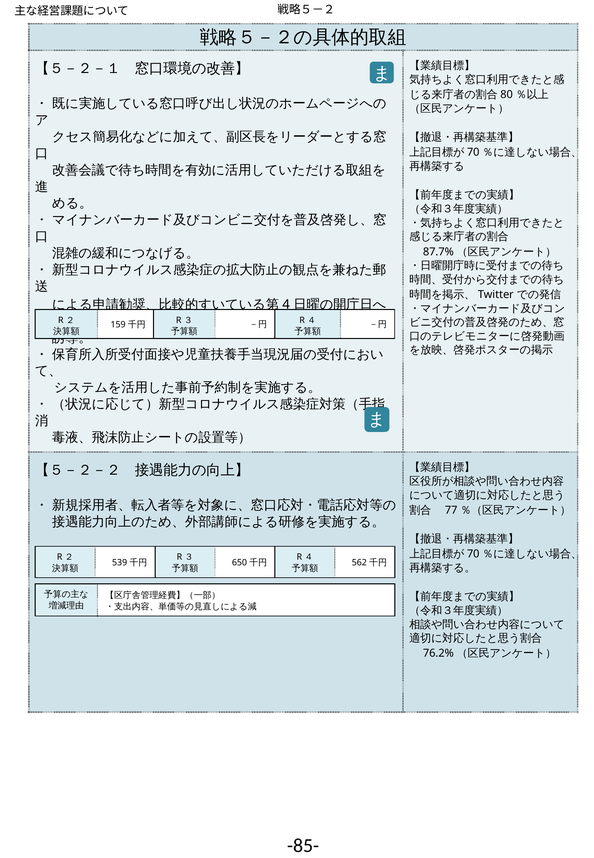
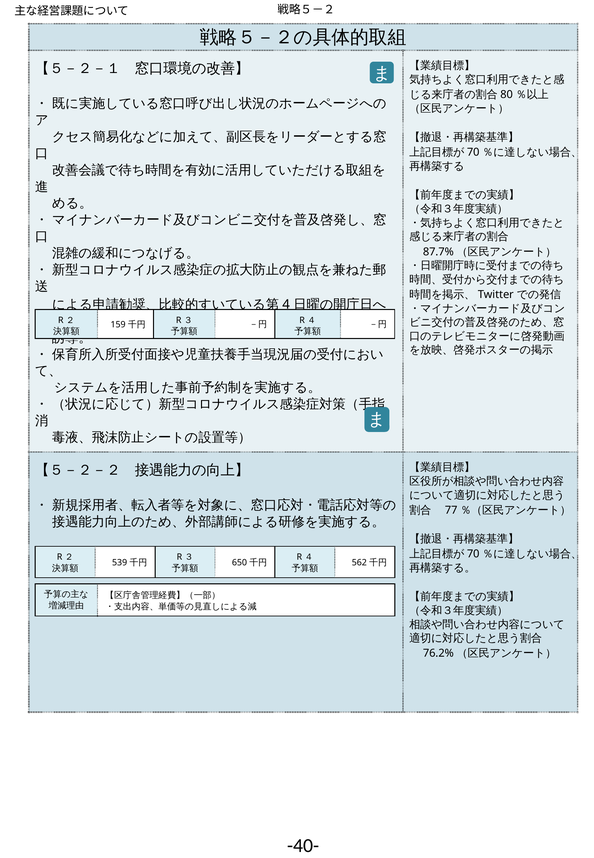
-85-: -85- -> -40-
